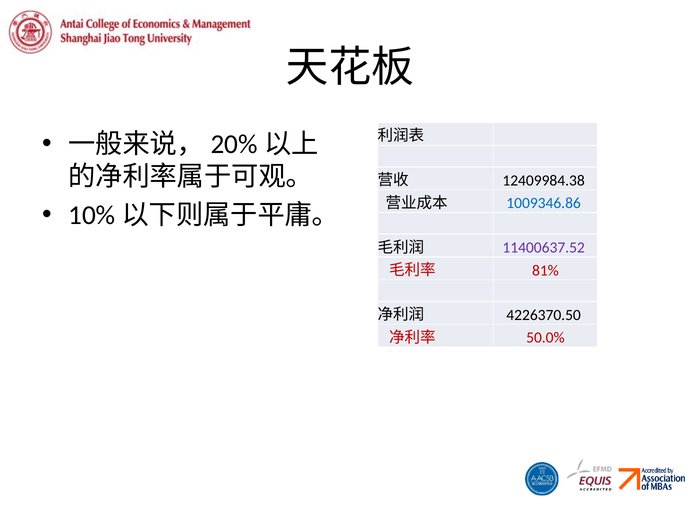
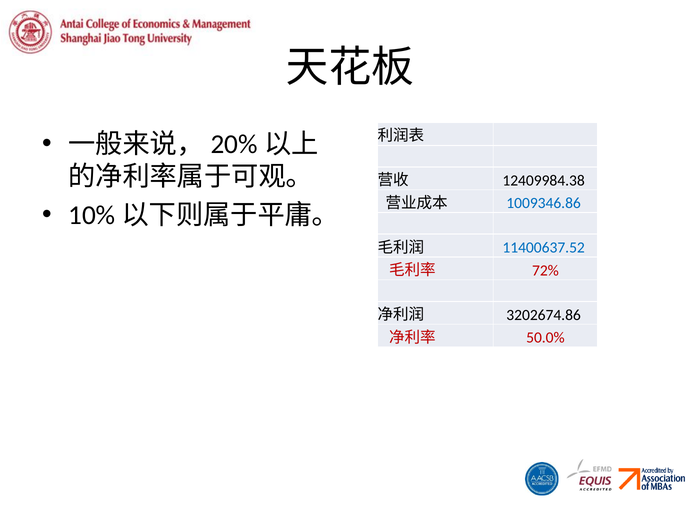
11400637.52 colour: purple -> blue
81%: 81% -> 72%
4226370.50: 4226370.50 -> 3202674.86
